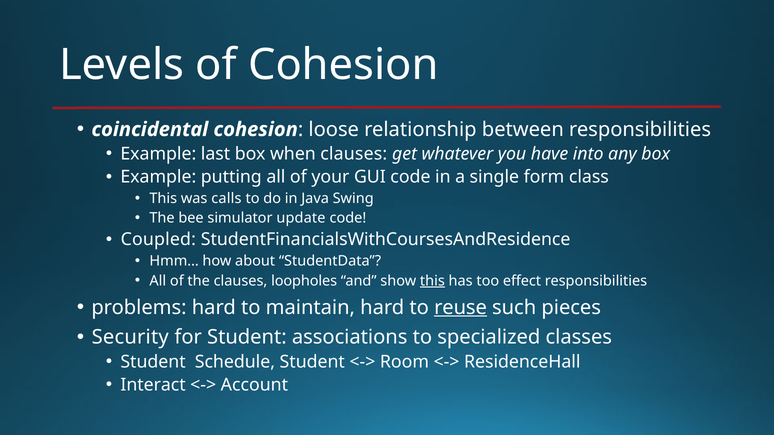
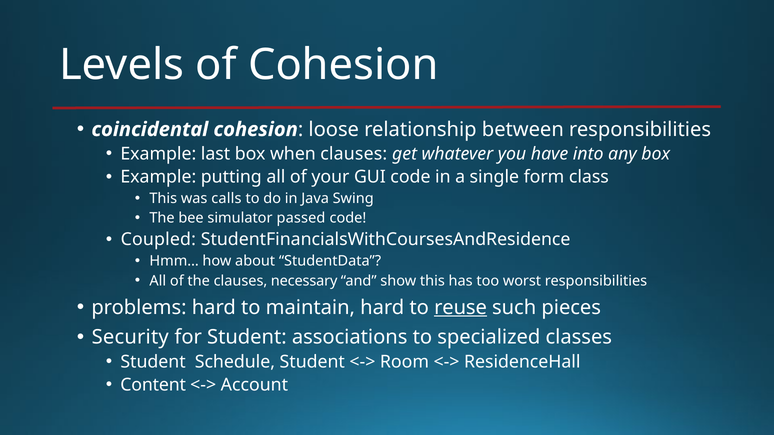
update: update -> passed
loopholes: loopholes -> necessary
this at (432, 281) underline: present -> none
effect: effect -> worst
Interact: Interact -> Content
